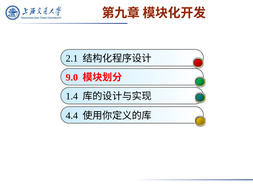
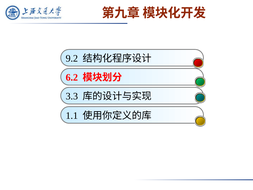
2.1: 2.1 -> 9.2
9.0: 9.0 -> 6.2
1.4: 1.4 -> 3.3
4.4: 4.4 -> 1.1
